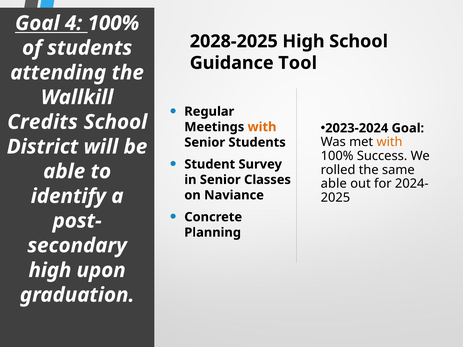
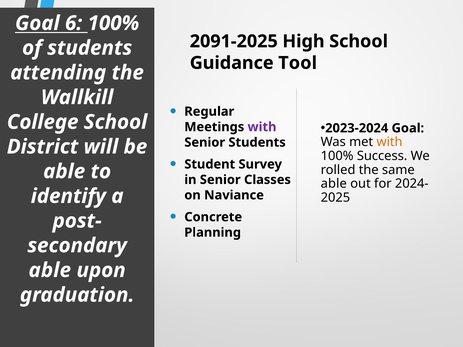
4: 4 -> 6
2028-2025: 2028-2025 -> 2091-2025
Credits: Credits -> College
with at (262, 127) colour: orange -> purple
high at (50, 270): high -> able
